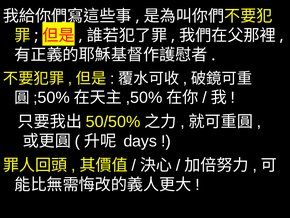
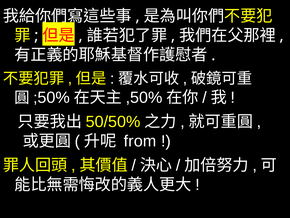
days: days -> from
